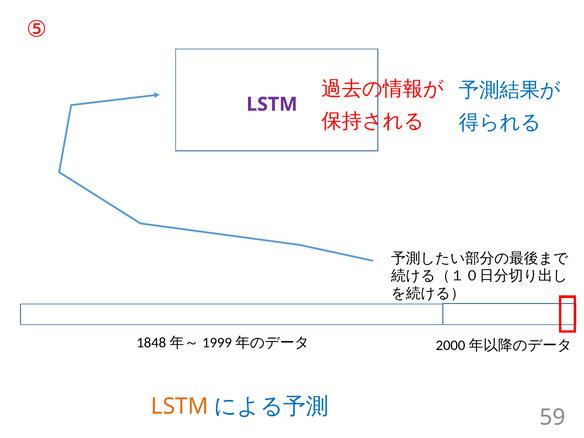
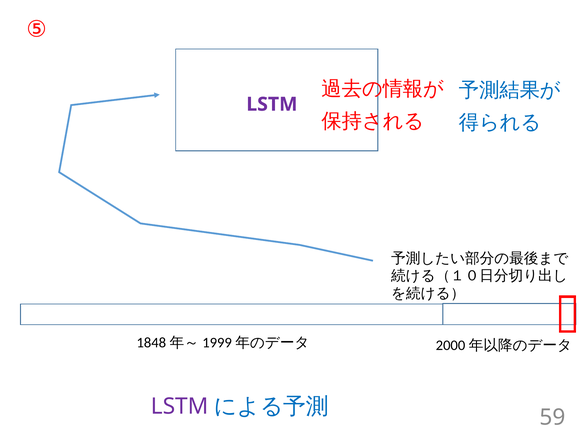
LSTM at (180, 406) colour: orange -> purple
